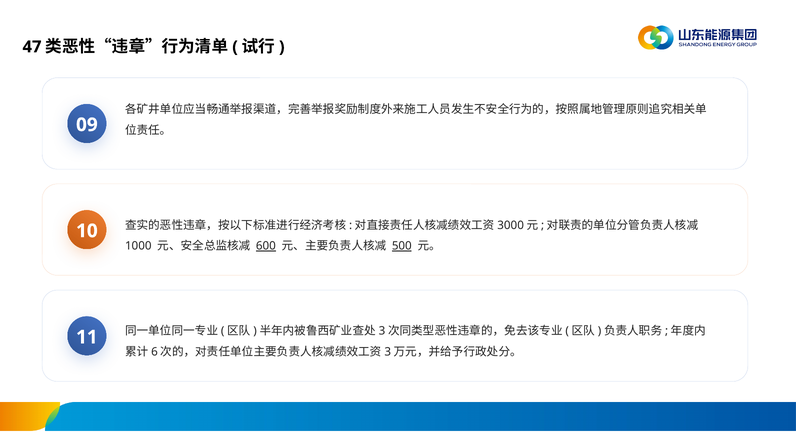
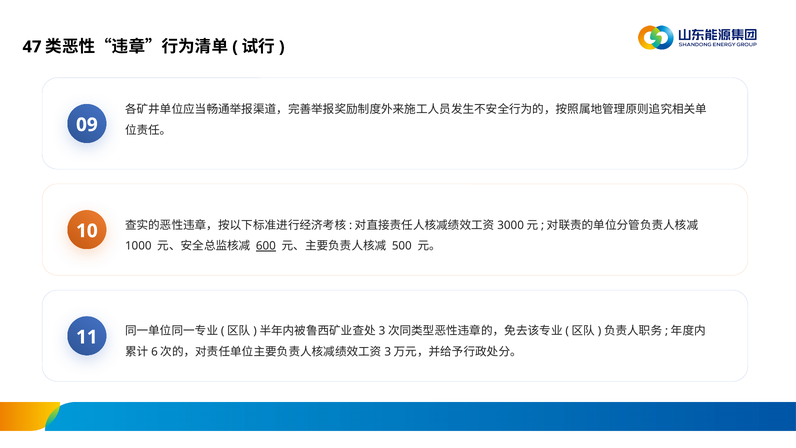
500 underline: present -> none
